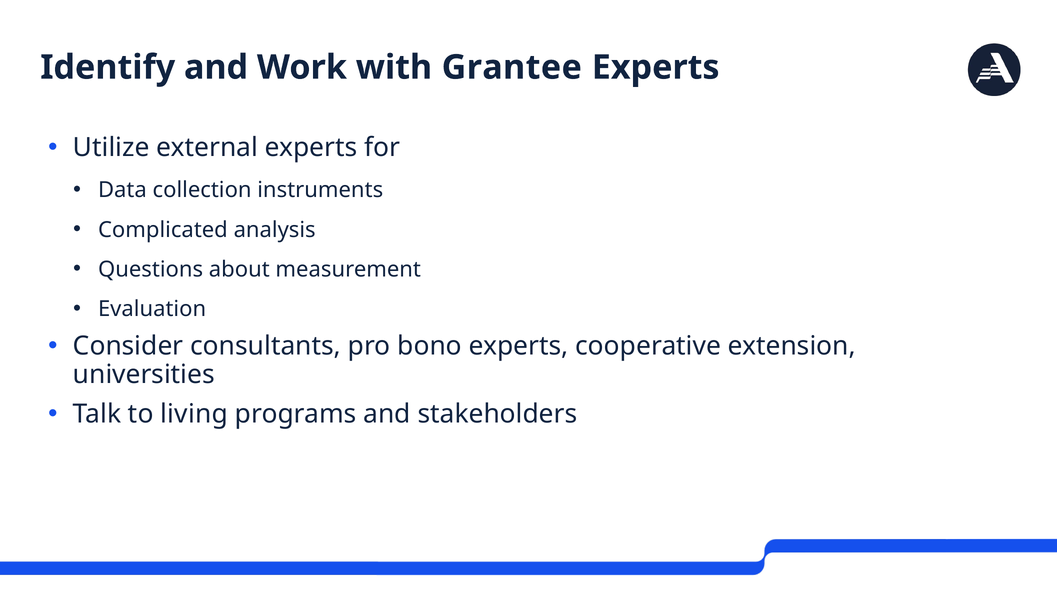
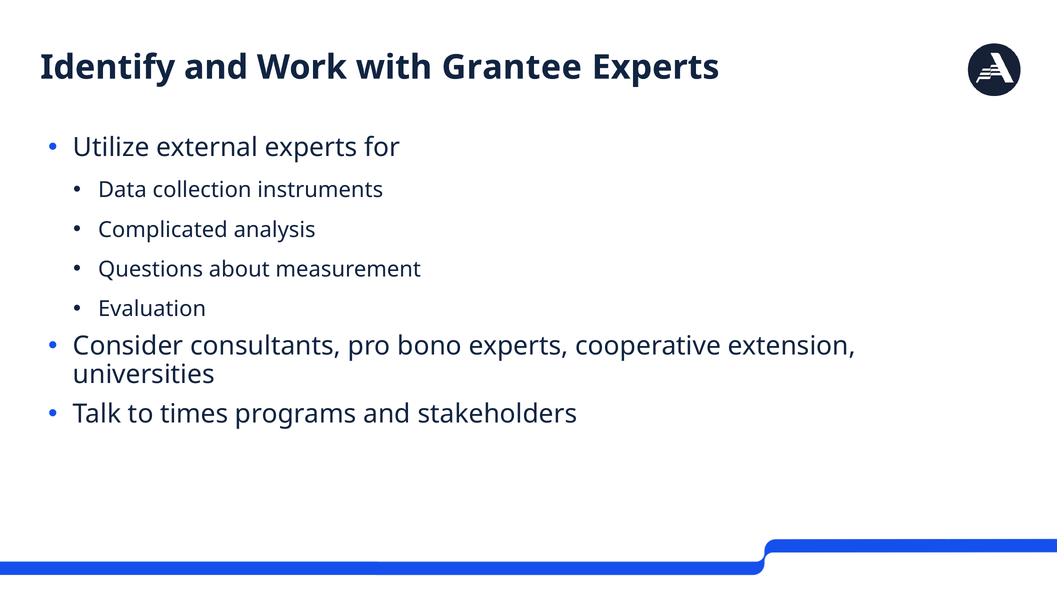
living: living -> times
